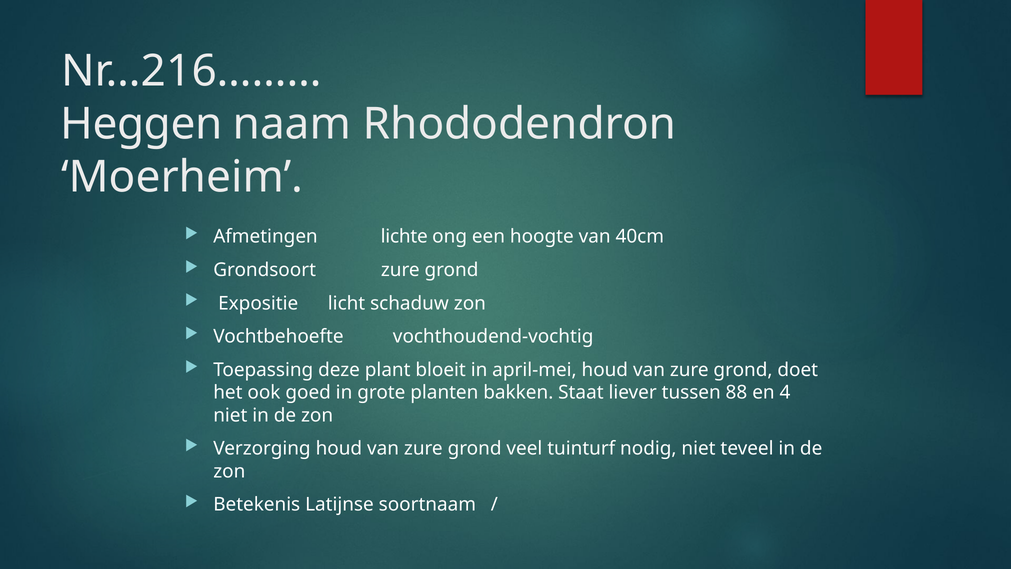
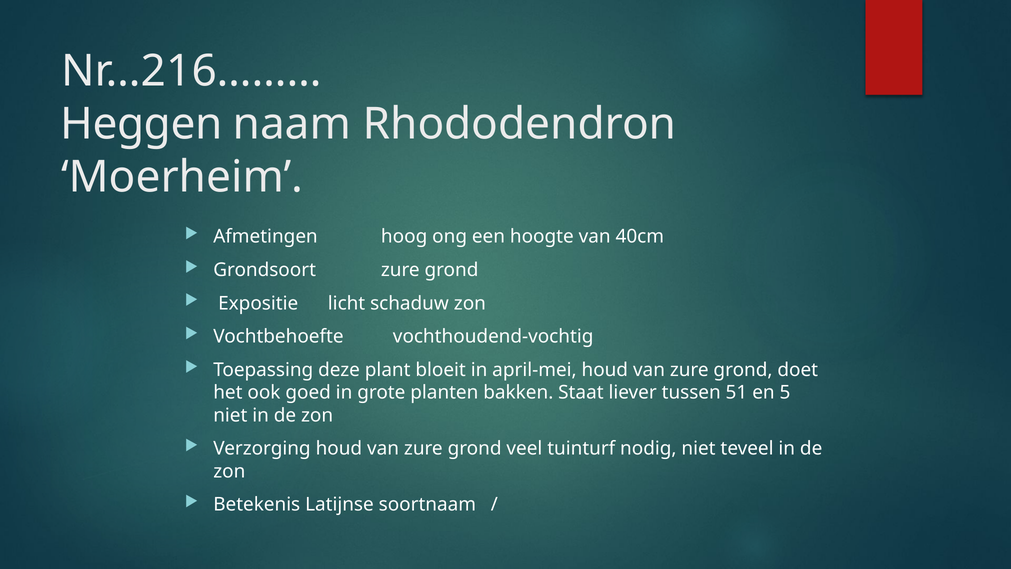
lichte: lichte -> hoog
88: 88 -> 51
4: 4 -> 5
